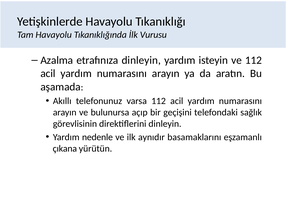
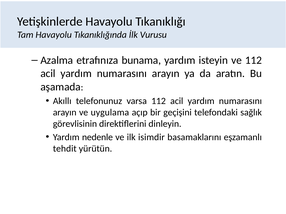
etrafınıza dinleyin: dinleyin -> bunama
bulunursa: bulunursa -> uygulama
aynıdır: aynıdır -> isimdir
çıkana: çıkana -> tehdit
